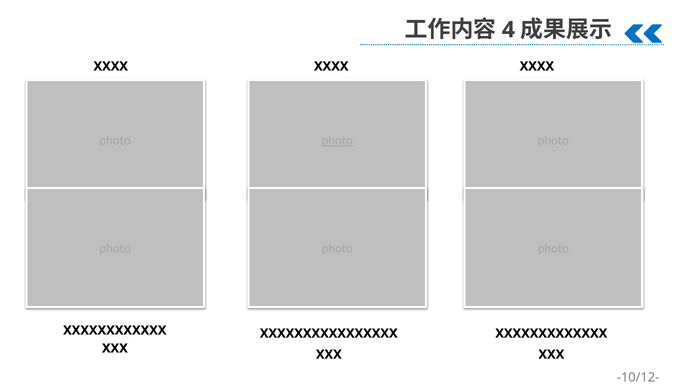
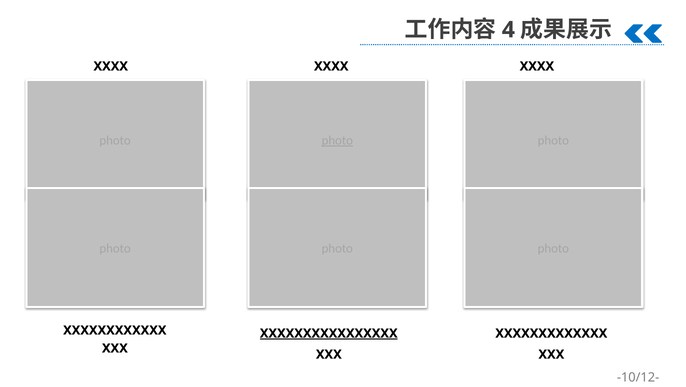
XXXXXXXXXXXXXXXX underline: none -> present
